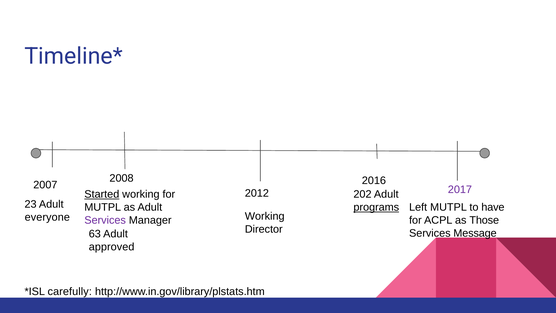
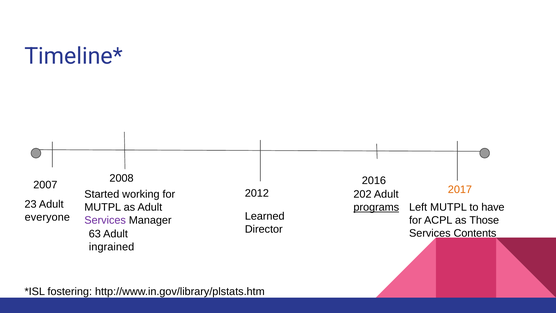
2017 colour: purple -> orange
Started underline: present -> none
Manager Working: Working -> Learned
Message: Message -> Contents
approved: approved -> ingrained
carefully: carefully -> fostering
